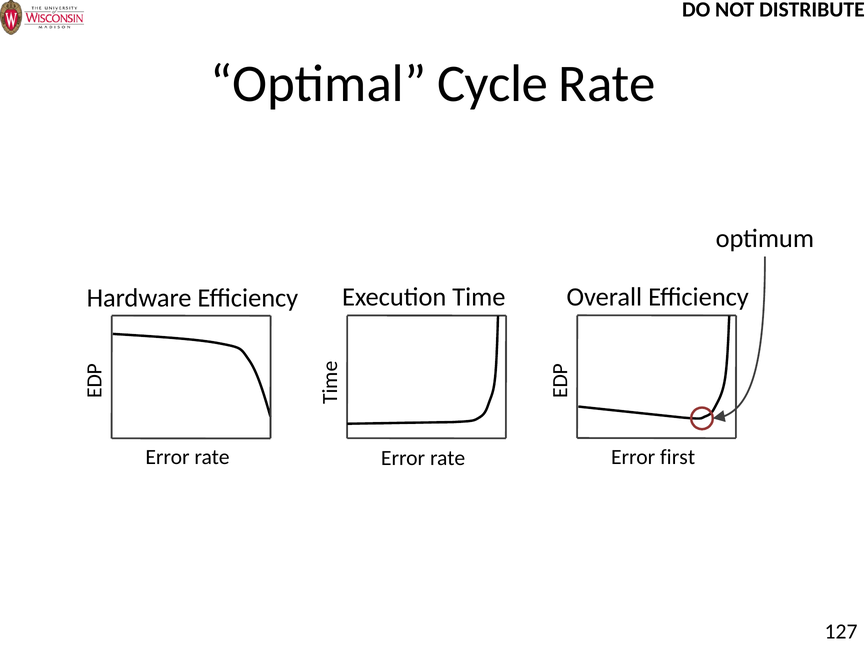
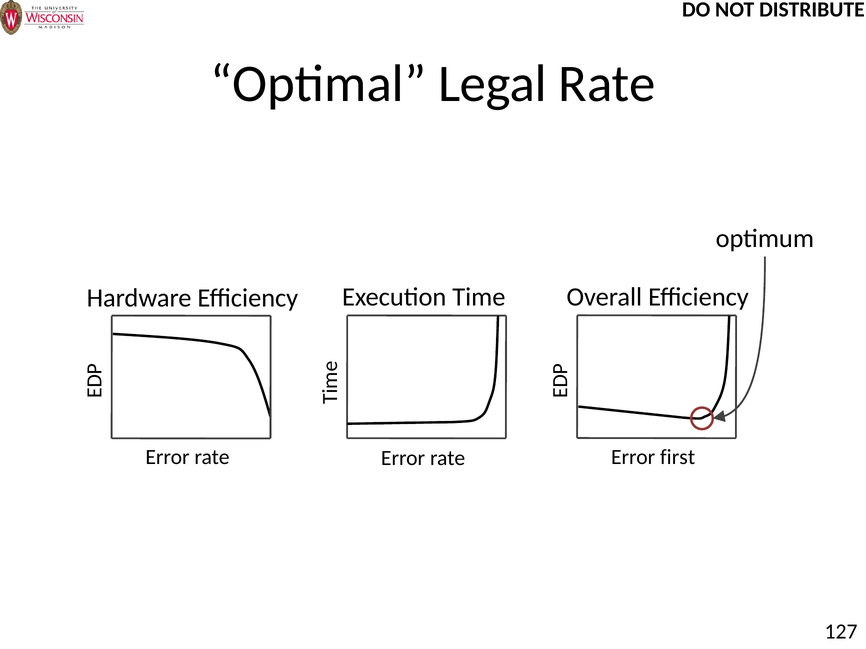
Cycle: Cycle -> Legal
